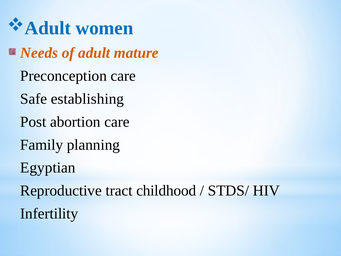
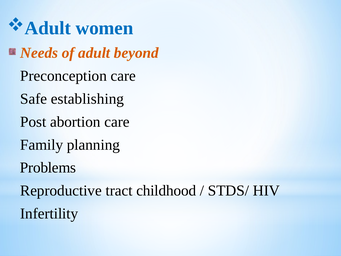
mature: mature -> beyond
Egyptian: Egyptian -> Problems
